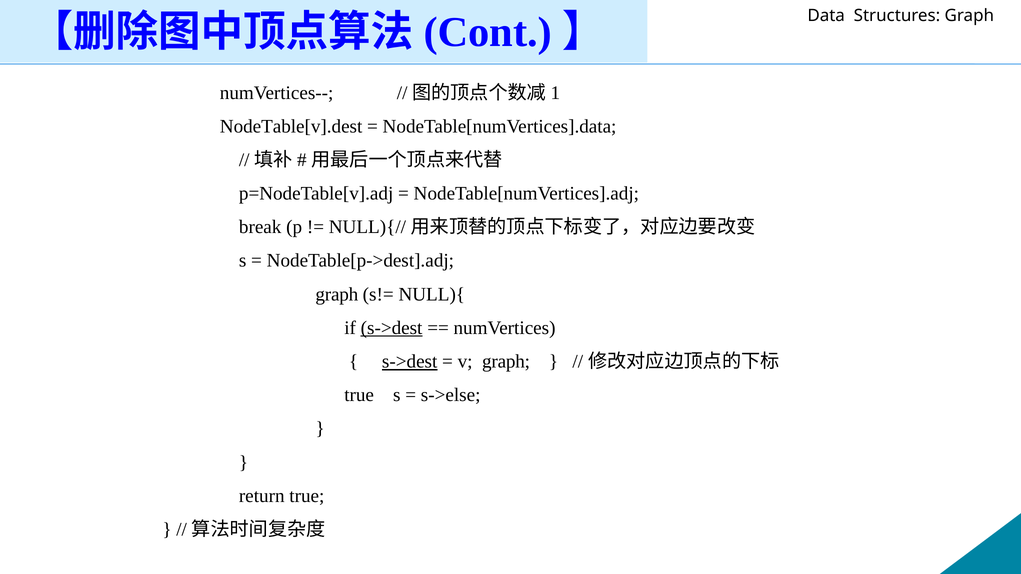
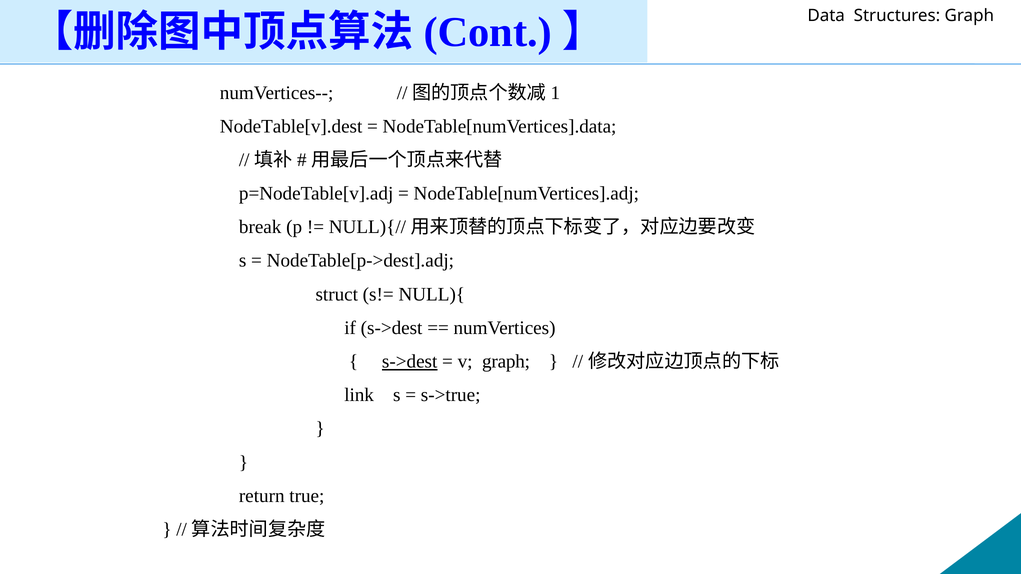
graph at (337, 294): graph -> struct
s->dest at (392, 328) underline: present -> none
true at (359, 395): true -> link
s->else: s->else -> s->true
